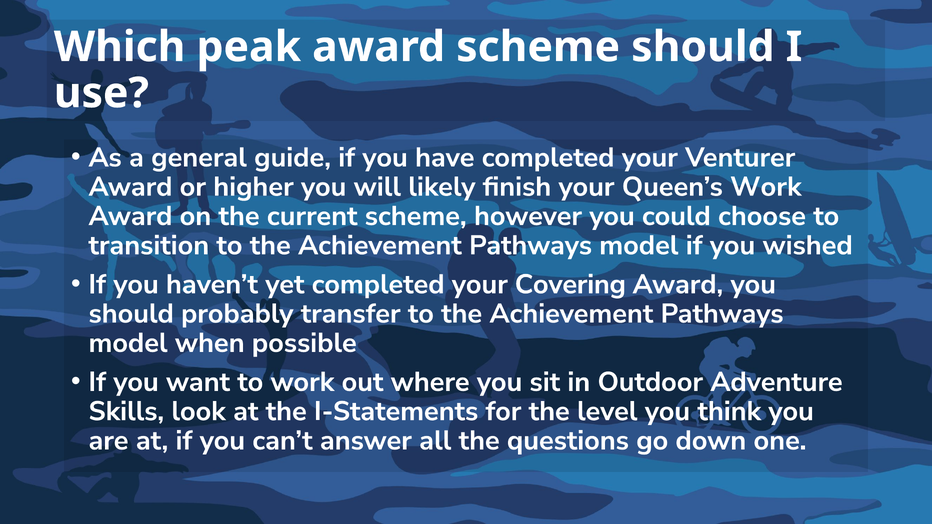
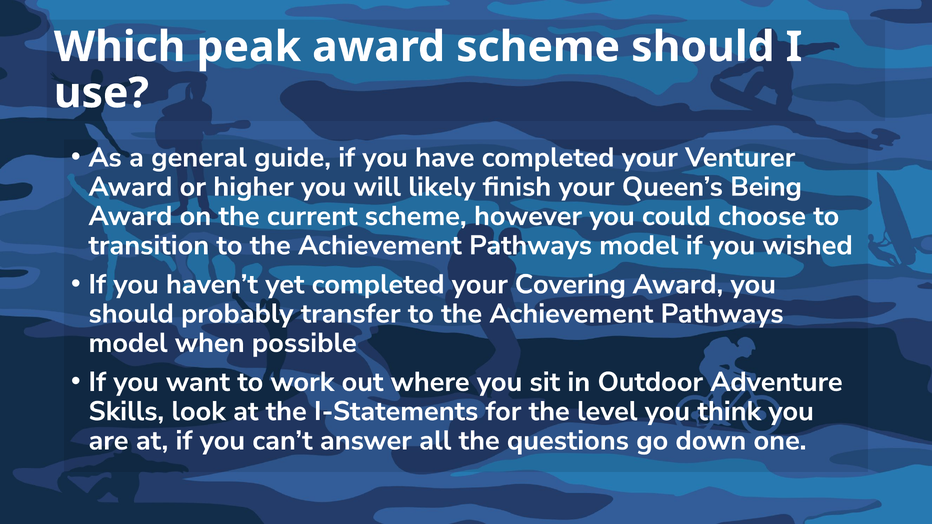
Queen’s Work: Work -> Being
